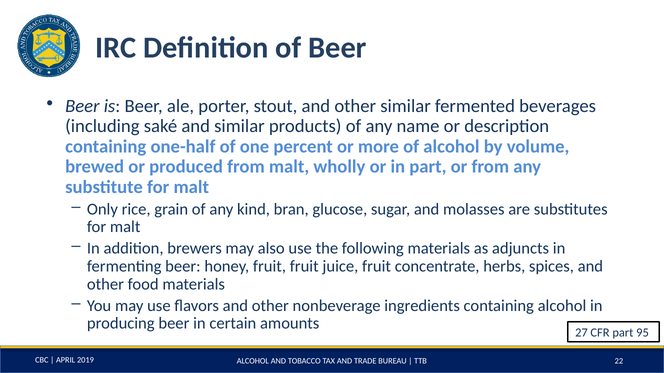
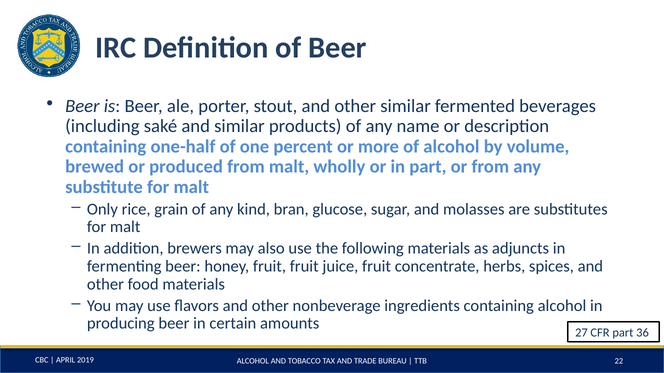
95: 95 -> 36
